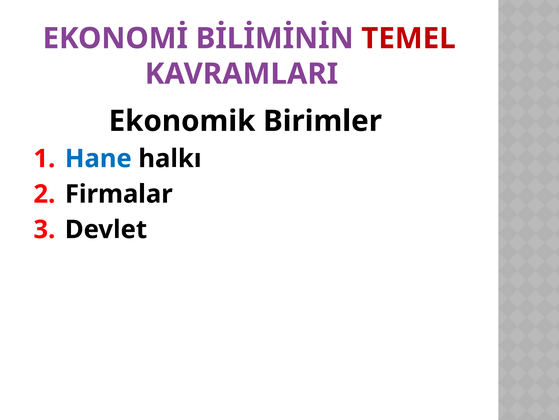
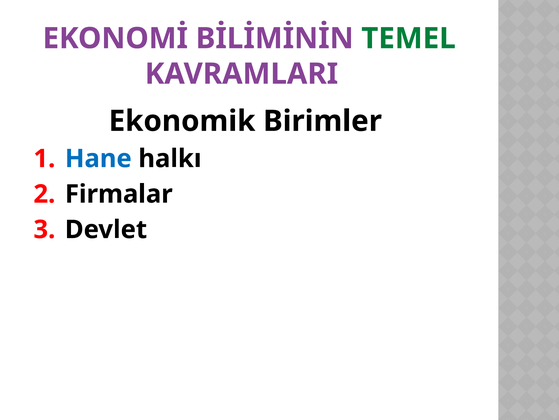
TEMEL colour: red -> green
